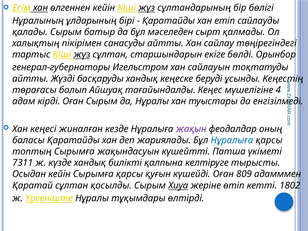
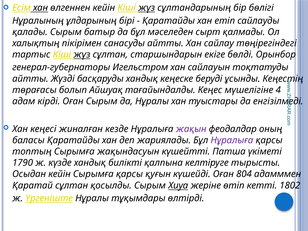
Нұралыға at (232, 140) colour: blue -> purple
7311: 7311 -> 1790
809: 809 -> 804
